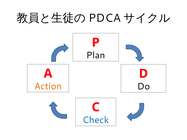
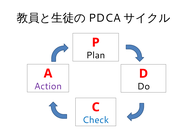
Action colour: orange -> purple
